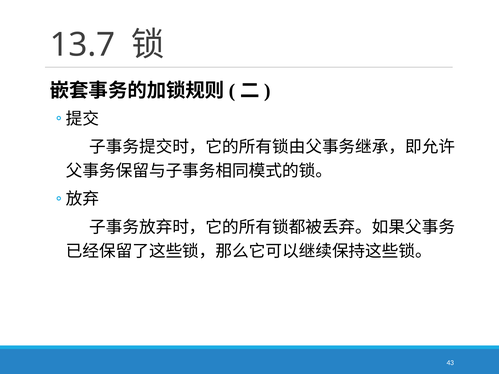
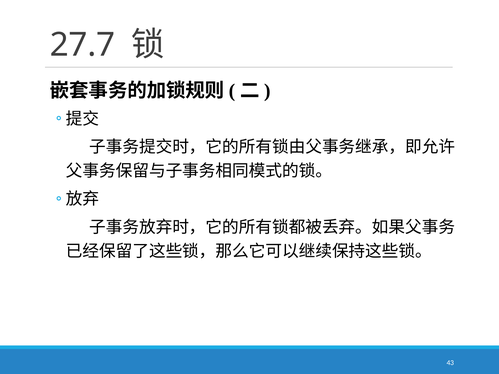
13.7: 13.7 -> 27.7
